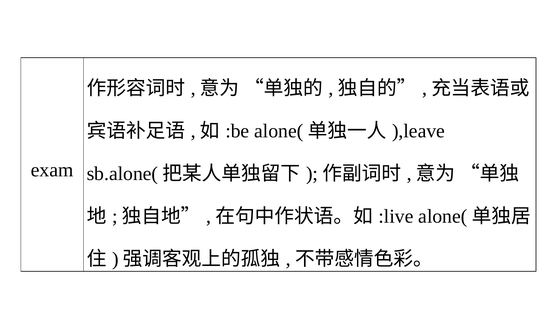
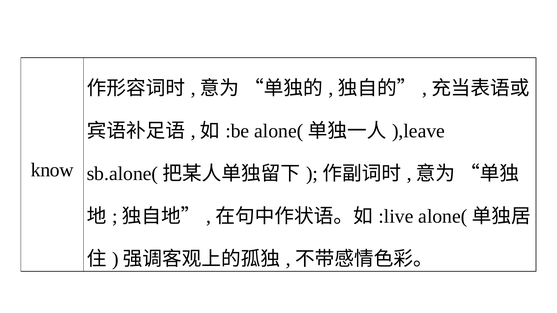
exam: exam -> know
